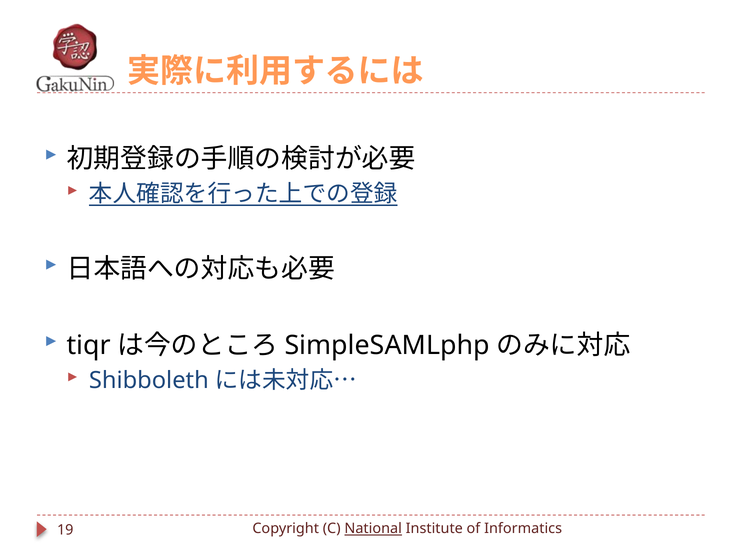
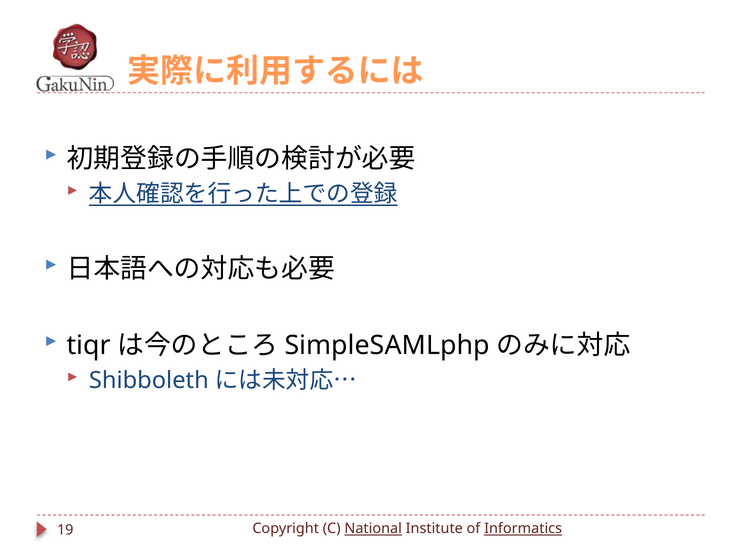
Informatics underline: none -> present
